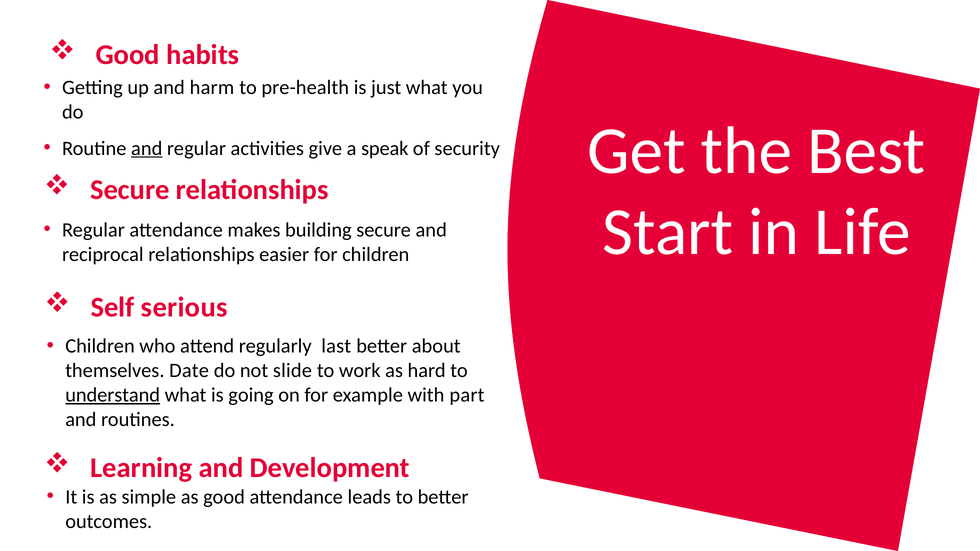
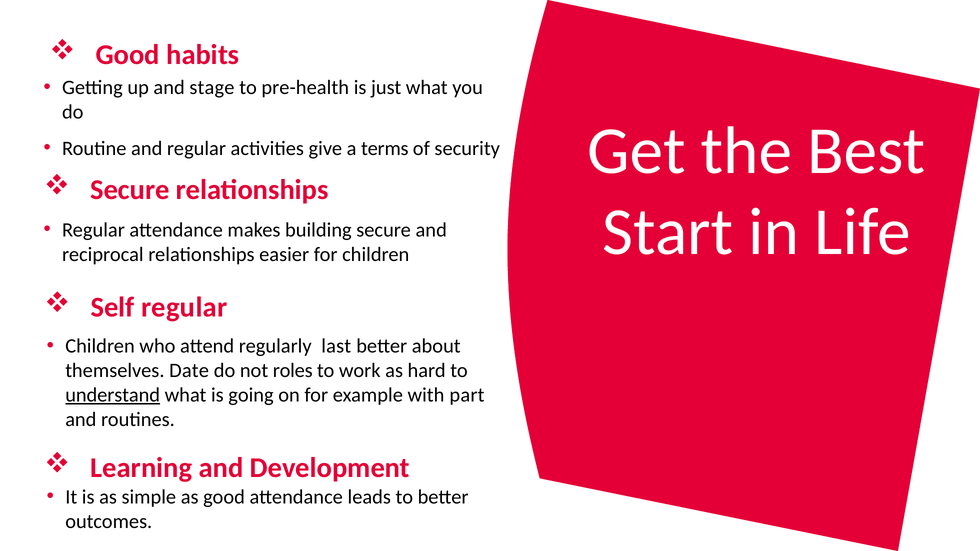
harm: harm -> stage
and at (147, 148) underline: present -> none
speak: speak -> terms
Self serious: serious -> regular
slide: slide -> roles
